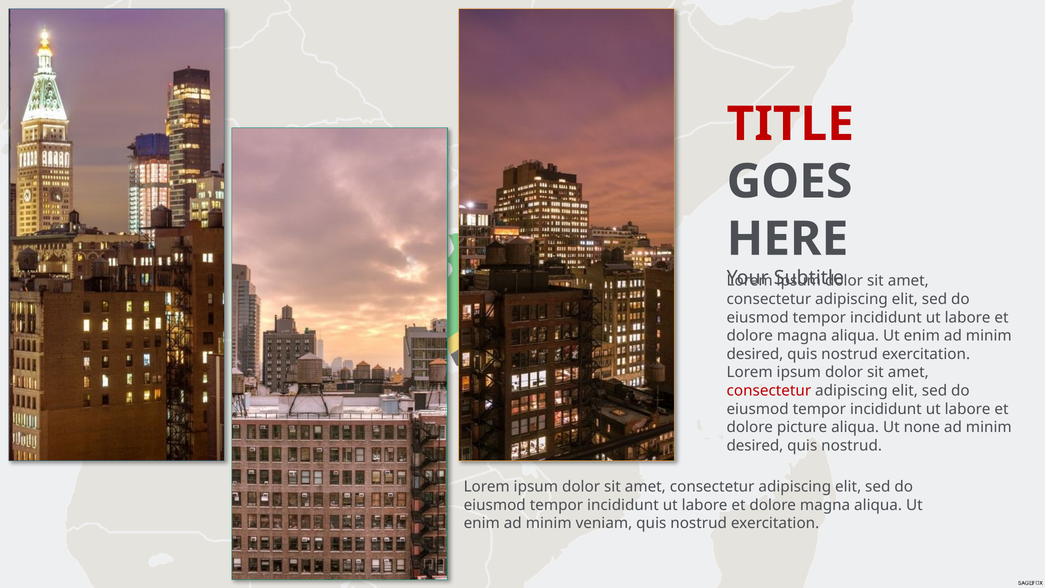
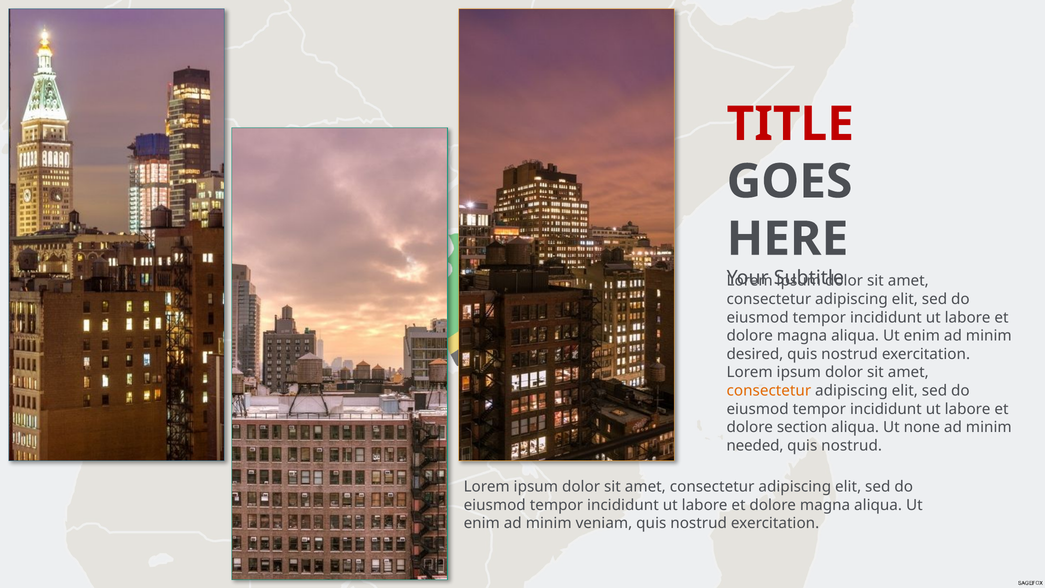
consectetur at (769, 391) colour: red -> orange
picture: picture -> section
desired at (755, 445): desired -> needed
